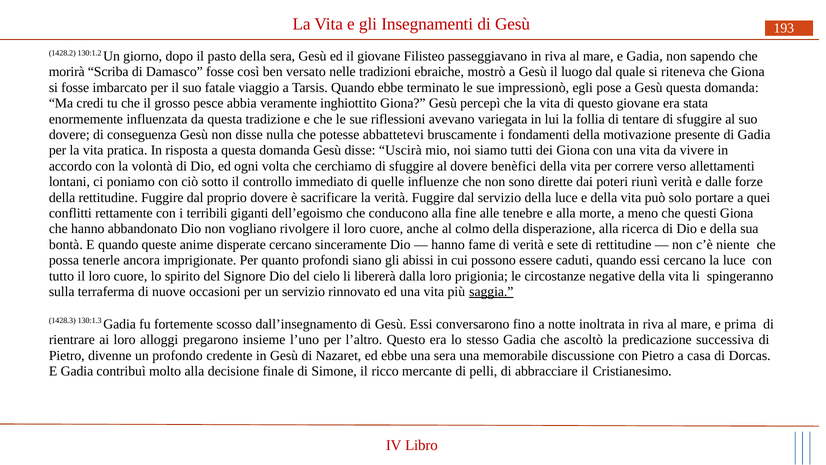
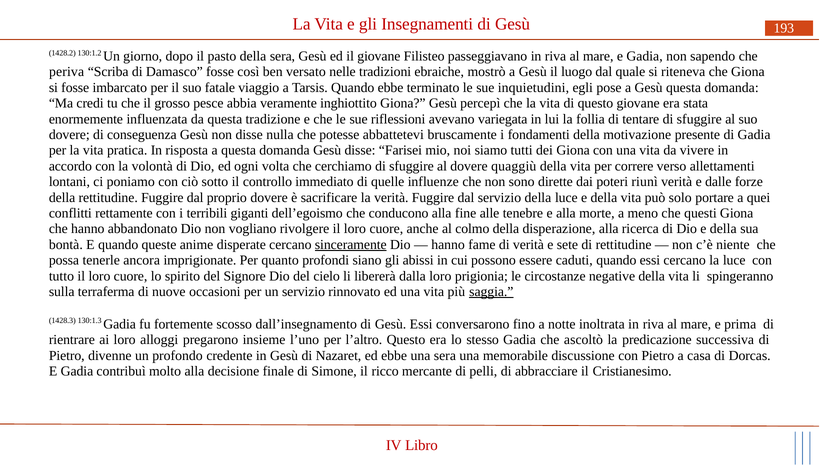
morirà: morirà -> periva
impressionò: impressionò -> inquietudini
Uscirà: Uscirà -> Farisei
benèfici: benèfici -> quaggiù
sinceramente underline: none -> present
